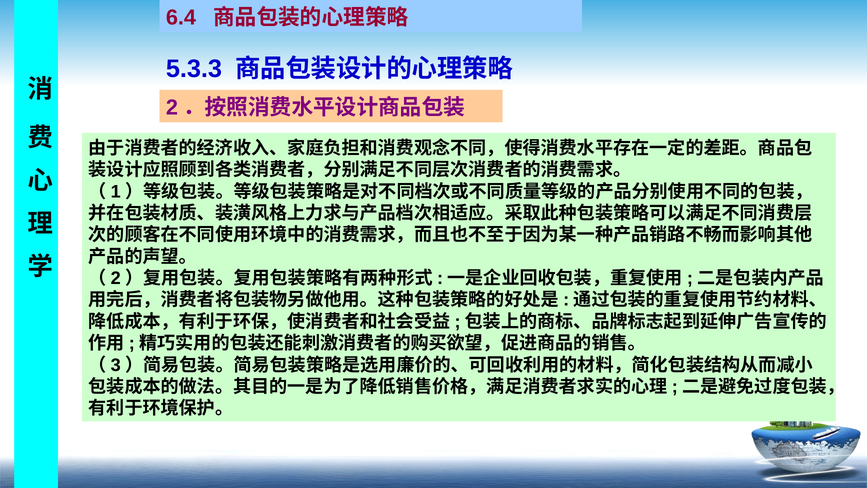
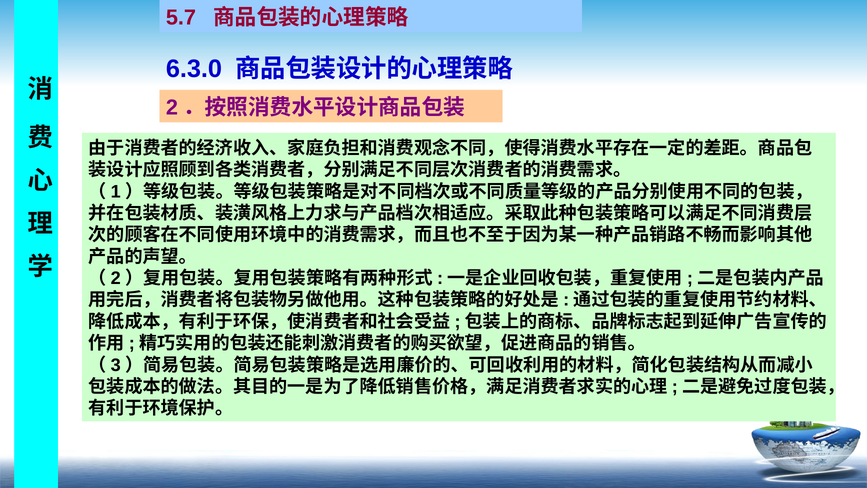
6.4: 6.4 -> 5.7
5.3.3: 5.3.3 -> 6.3.0
